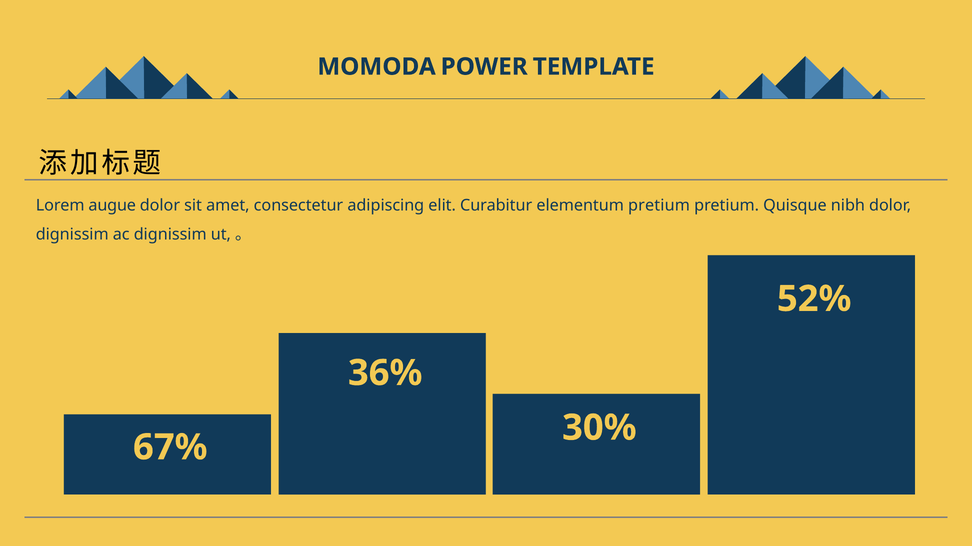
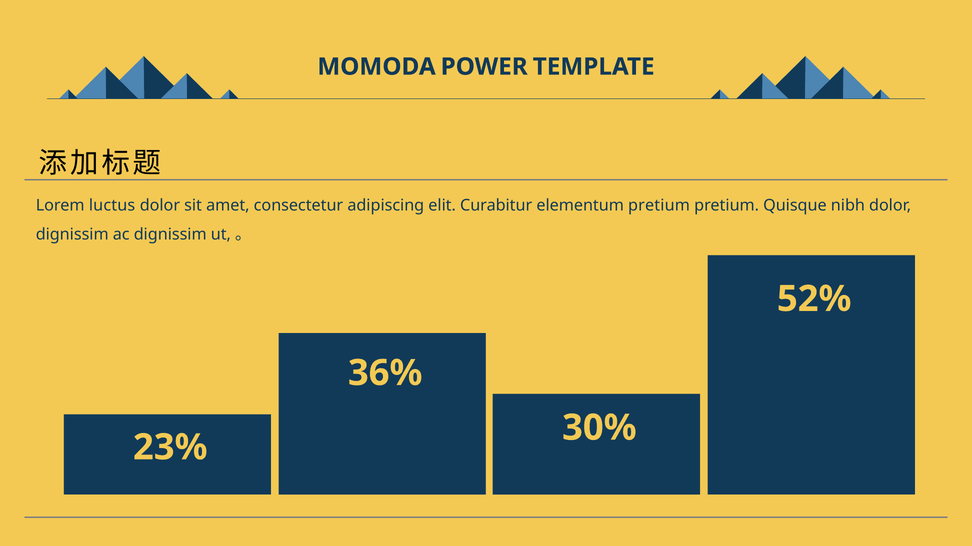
augue: augue -> luctus
67%: 67% -> 23%
